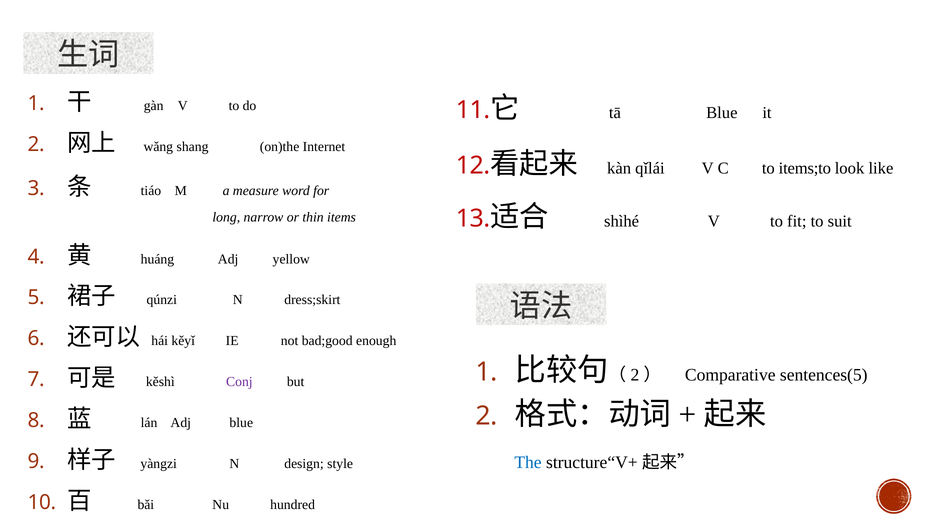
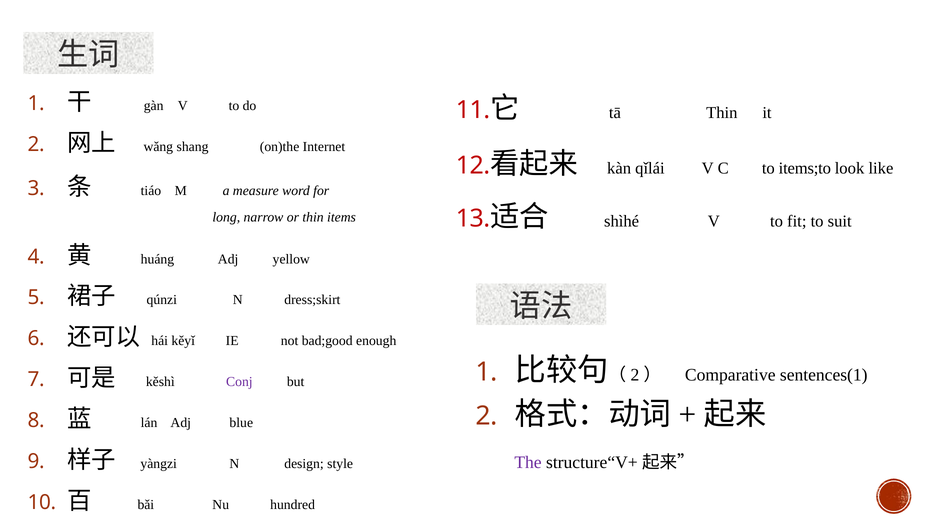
tā Blue: Blue -> Thin
sentences(5: sentences(5 -> sentences(1
The colour: blue -> purple
